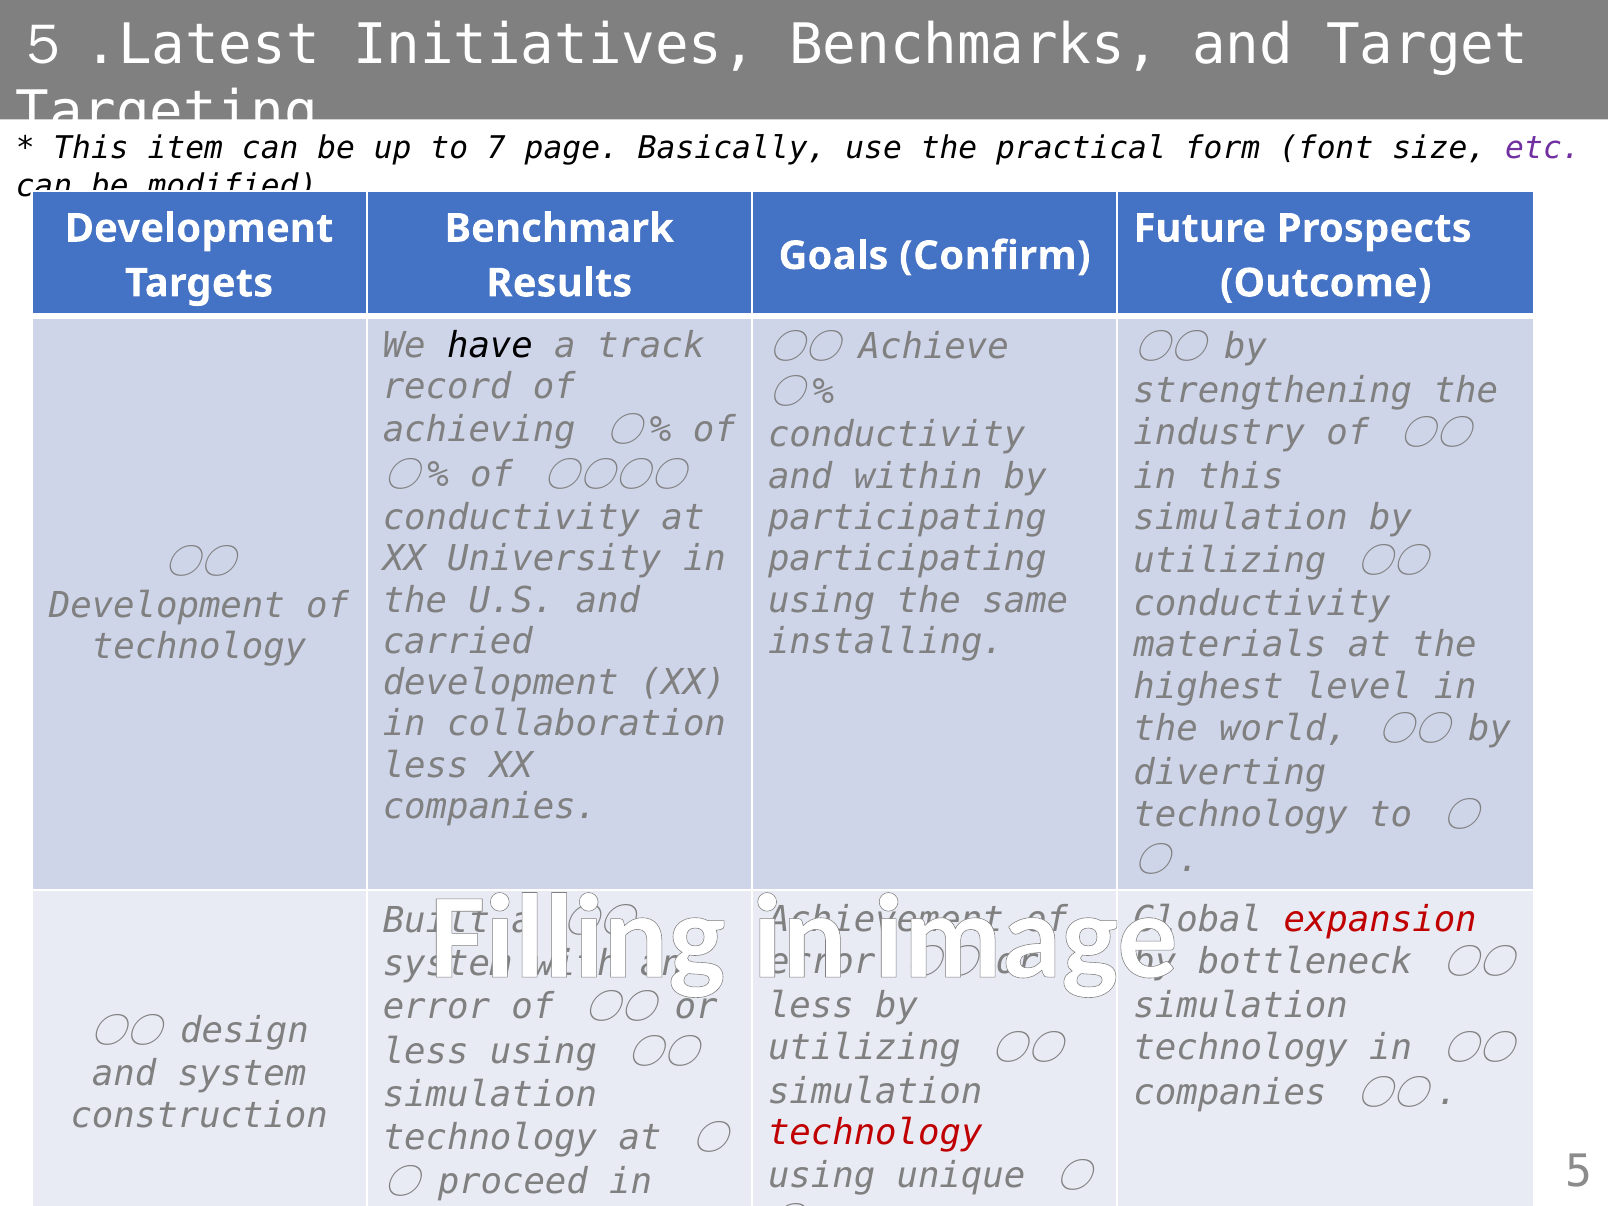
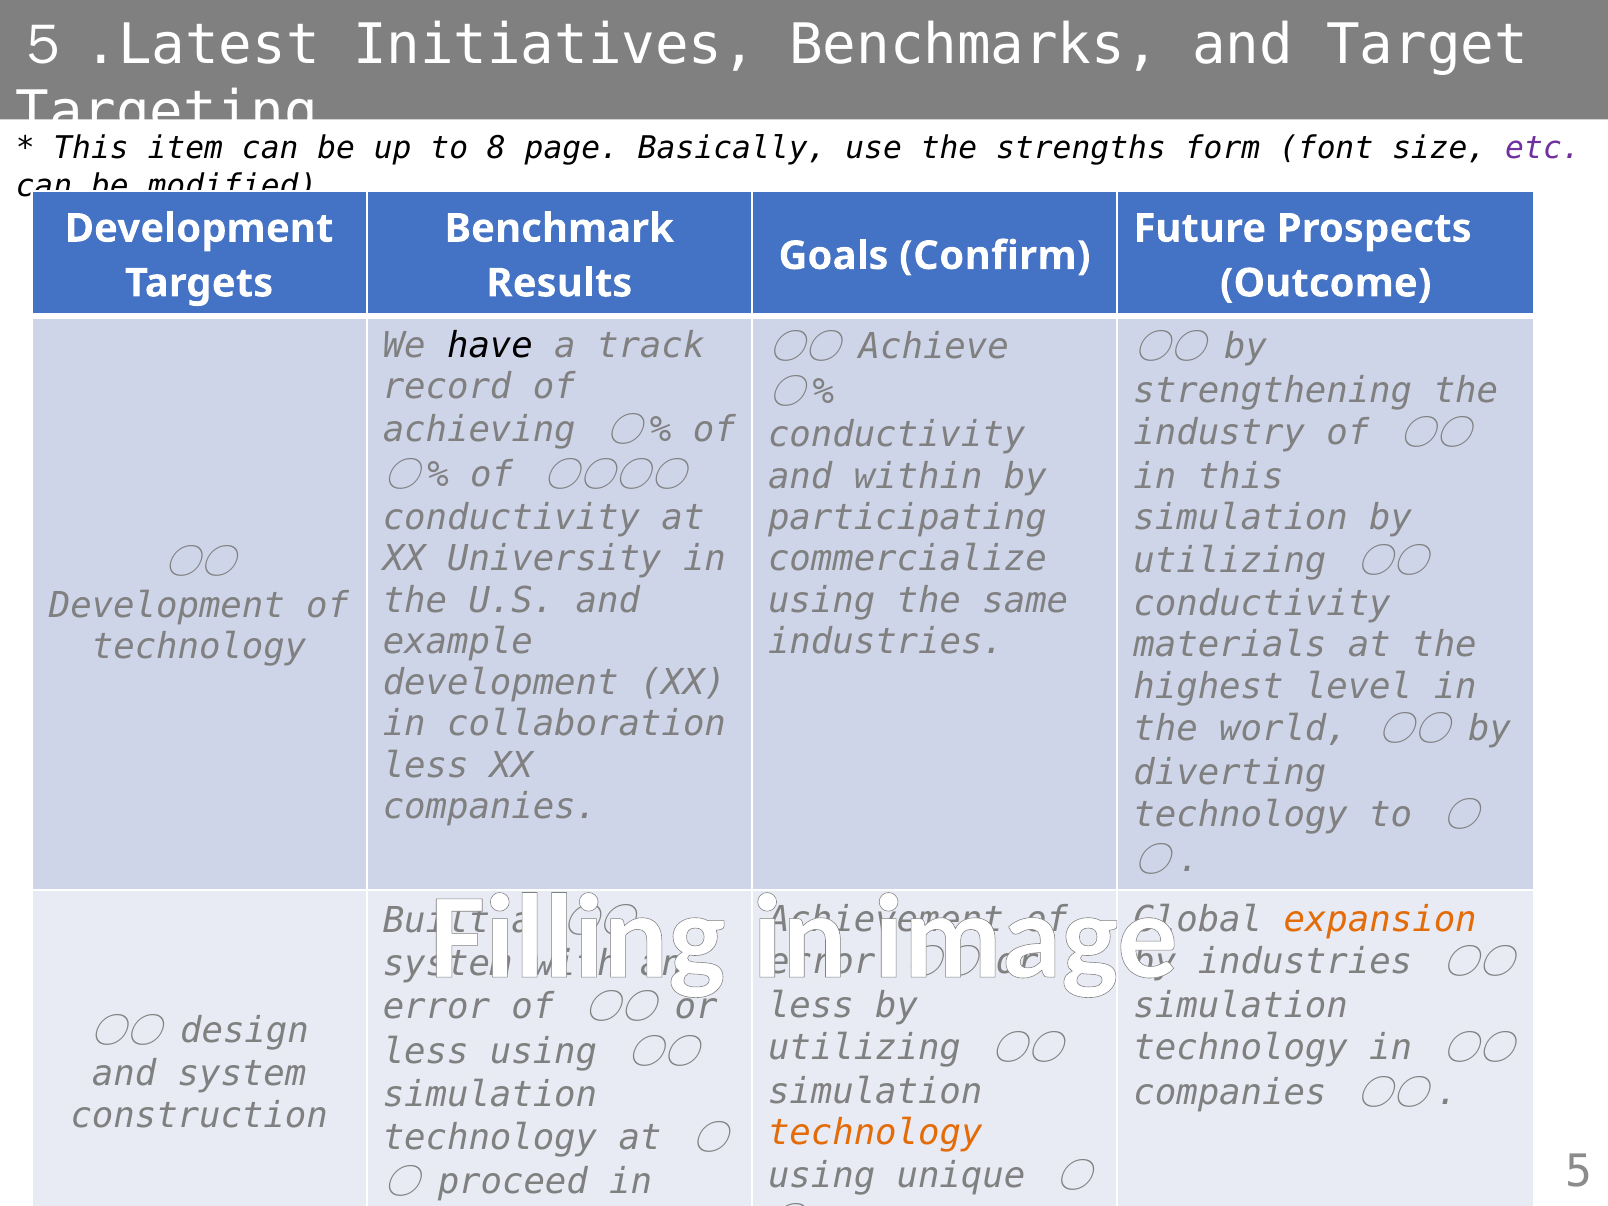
7: 7 -> 8
practical: practical -> strengths
participating at (907, 559): participating -> commercialize
carried: carried -> example
installing at (886, 642): installing -> industries
expansion colour: red -> orange
bottleneck at (1305, 962): bottleneck -> industries
technology at (875, 1133) colour: red -> orange
